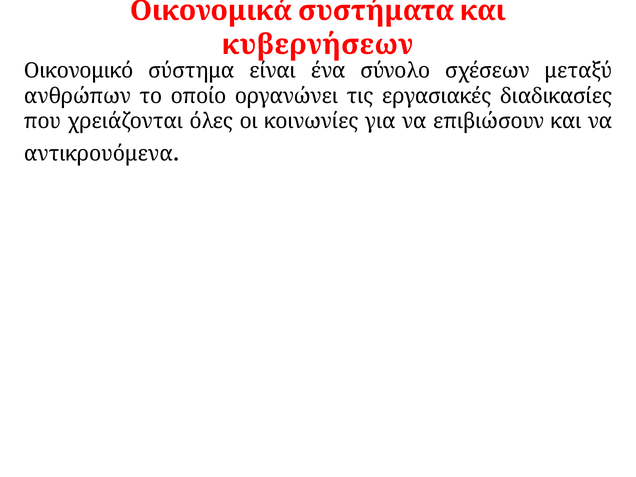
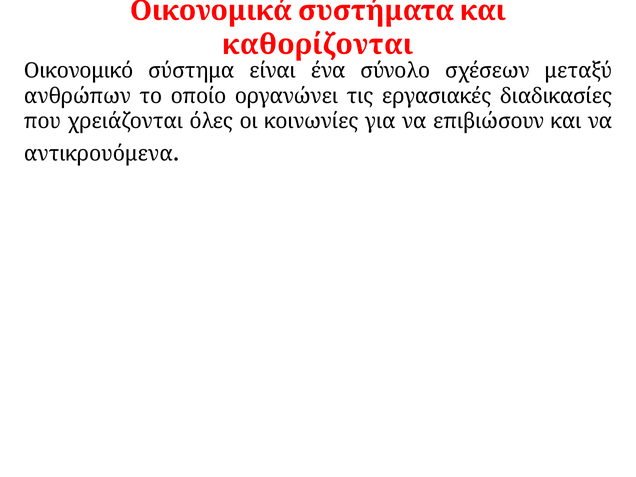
κυβερνήσεων: κυβερνήσεων -> καθορίζονται
